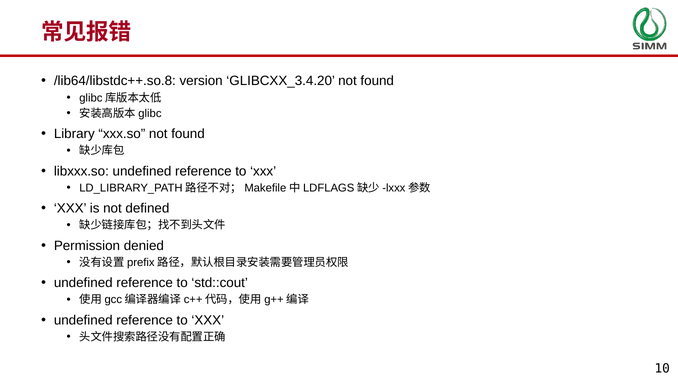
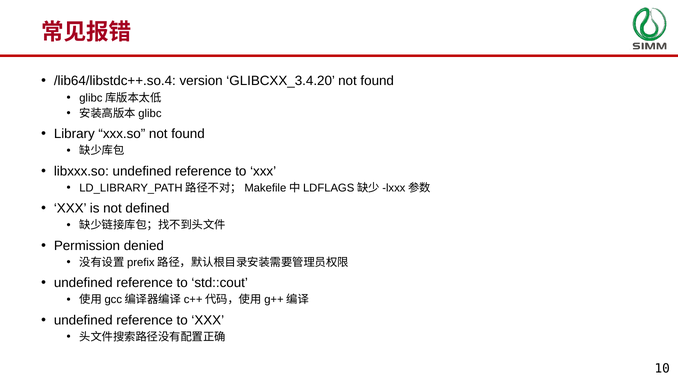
/lib64/libstdc++.so.8: /lib64/libstdc++.so.8 -> /lib64/libstdc++.so.4
